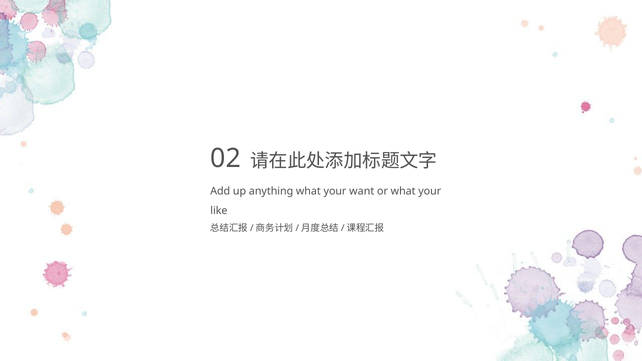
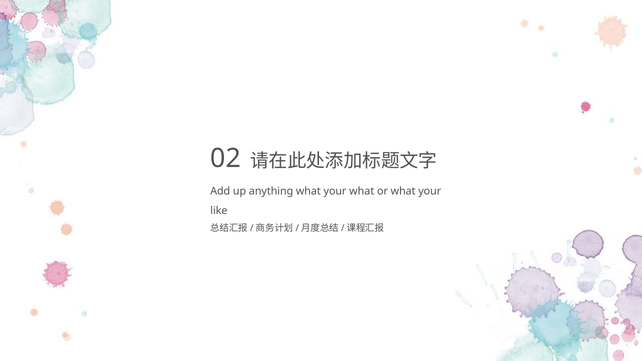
your want: want -> what
